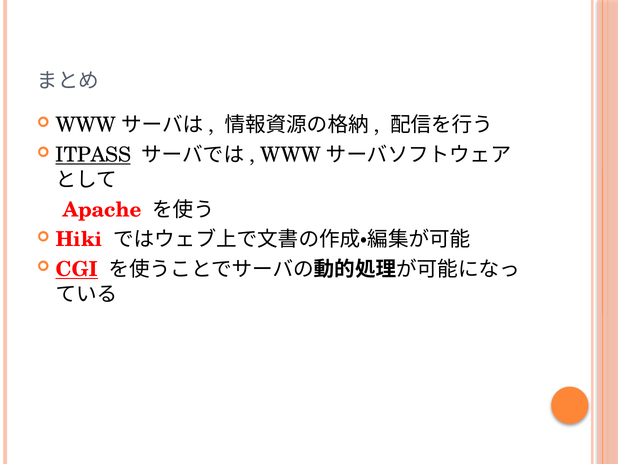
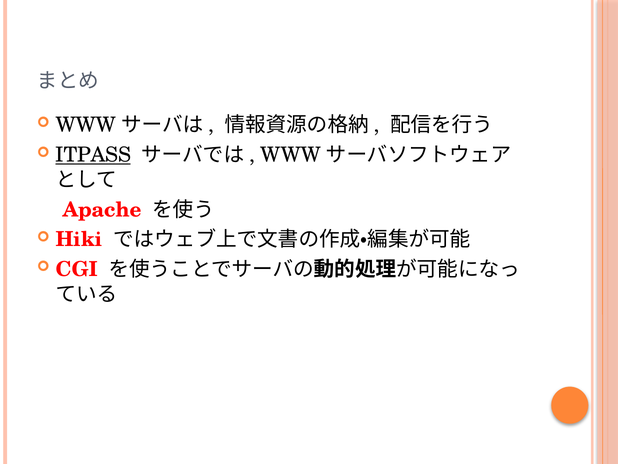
CGI underline: present -> none
